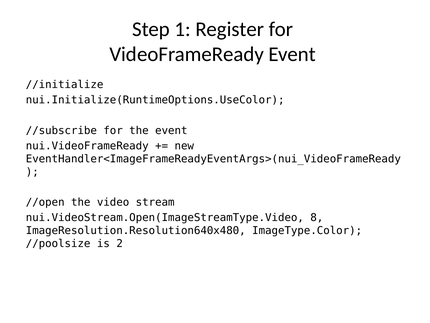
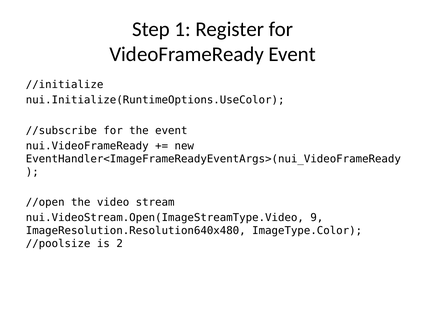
8: 8 -> 9
